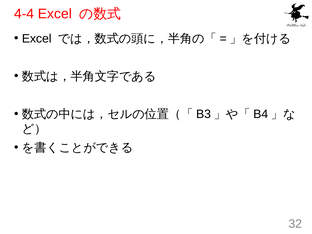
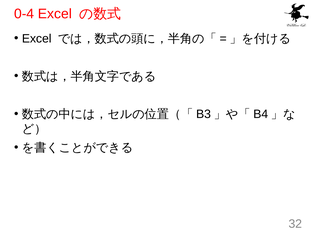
4-4: 4-4 -> 0-4
